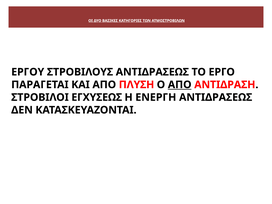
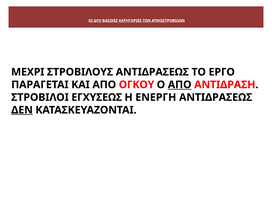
ΕΡΓΟΥ: ΕΡΓΟΥ -> ΜΕΧΡΙ
ΠΛΥΣΗ: ΠΛΥΣΗ -> ΟΓΚΟΥ
ΔΕΝ underline: none -> present
